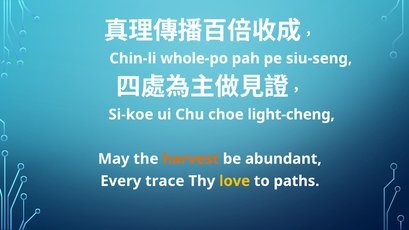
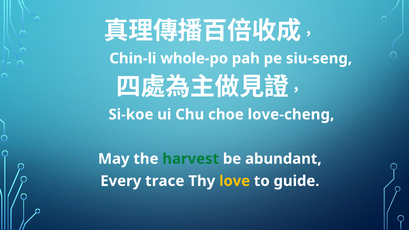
light-cheng: light-cheng -> love-cheng
harvest colour: orange -> green
paths: paths -> guide
